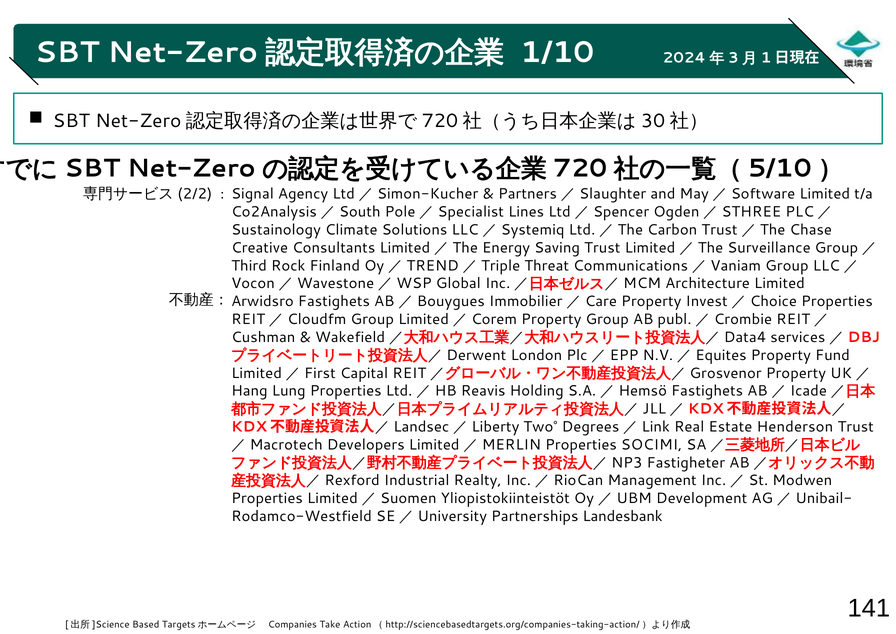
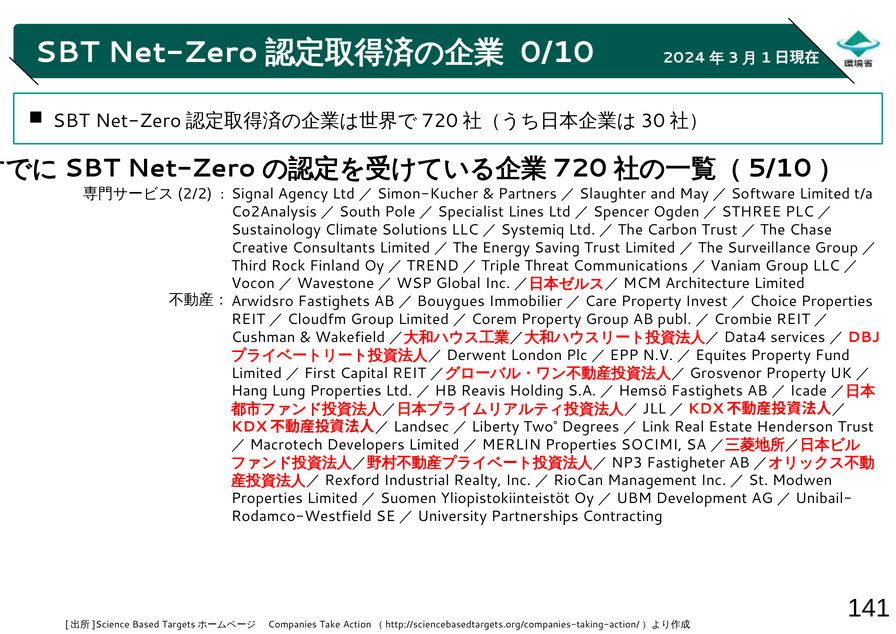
1/10: 1/10 -> 0/10
Landesbank: Landesbank -> Contracting
